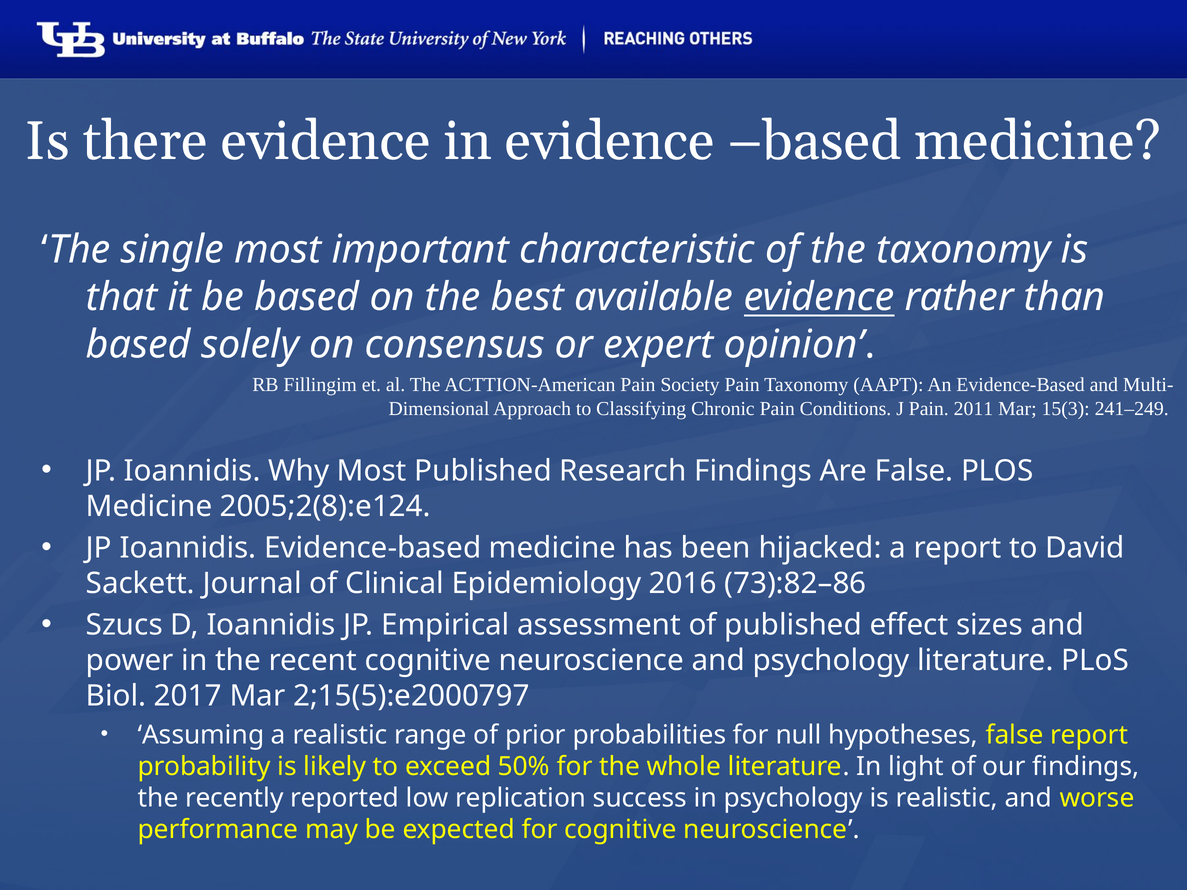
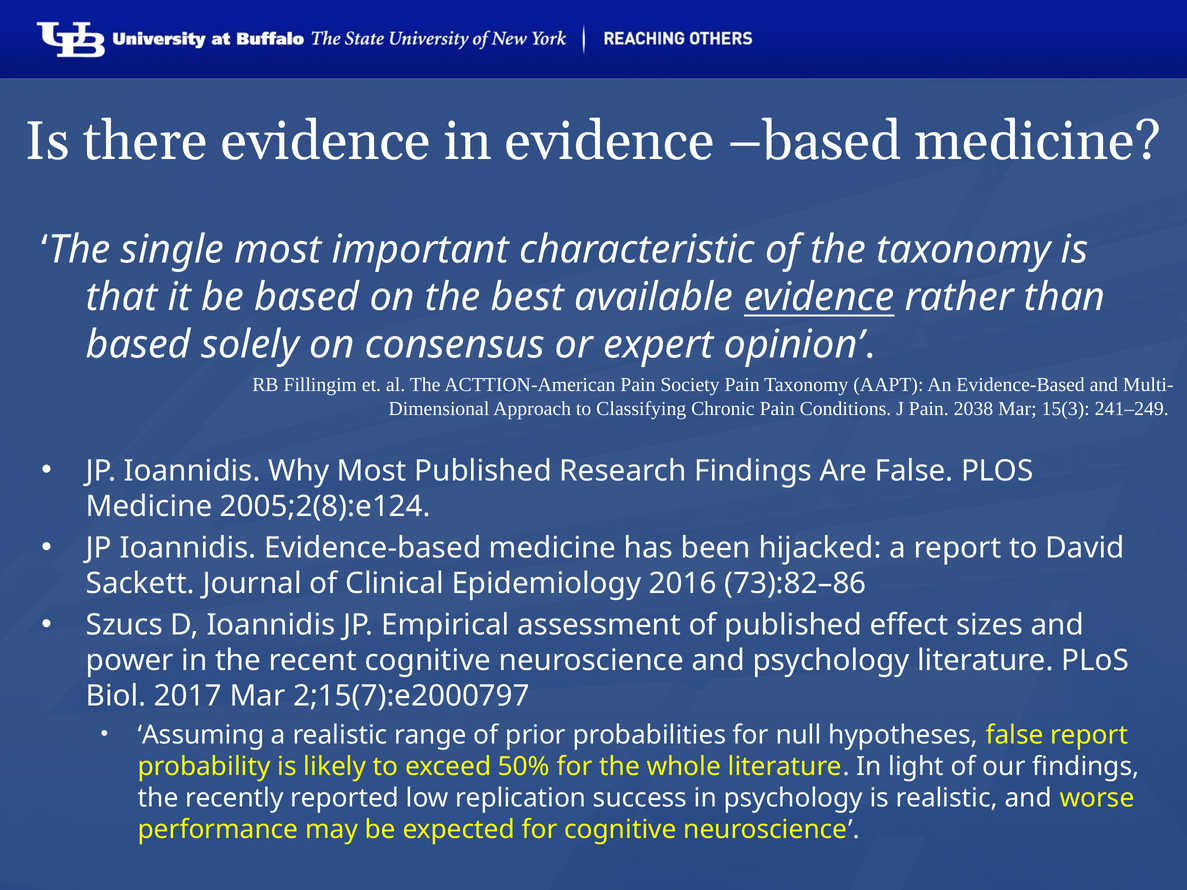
2011: 2011 -> 2038
2;15(5):e2000797: 2;15(5):e2000797 -> 2;15(7):e2000797
